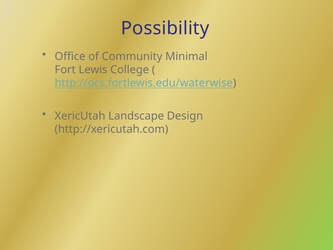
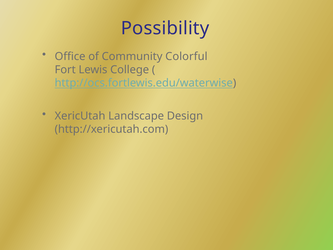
Minimal: Minimal -> Colorful
